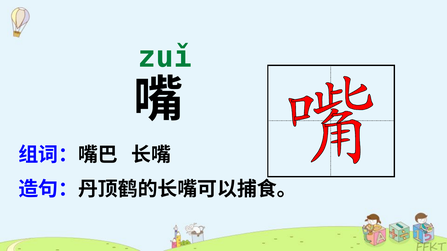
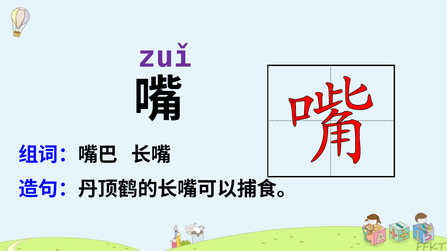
zuǐ colour: green -> purple
